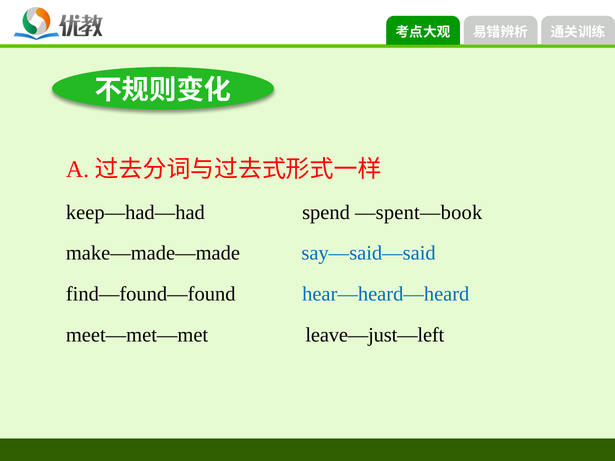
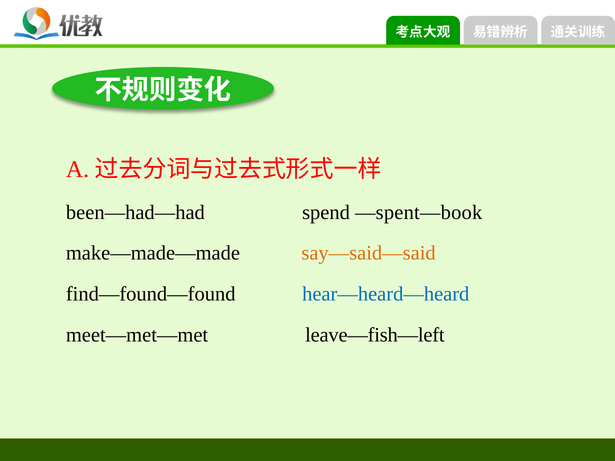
keep—had—had: keep—had—had -> been—had—had
say—said—said colour: blue -> orange
leave—just—left: leave—just—left -> leave—fish—left
